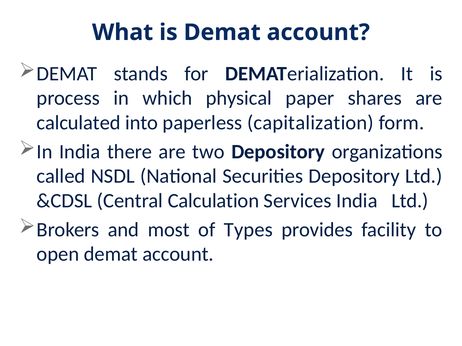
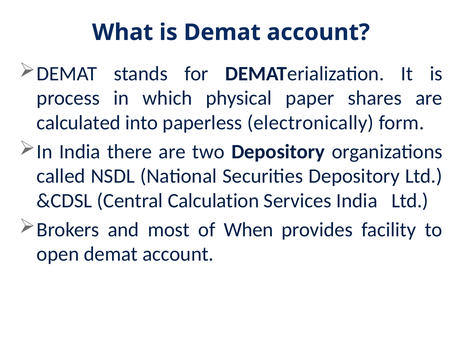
capitalization: capitalization -> electronically
Types: Types -> When
